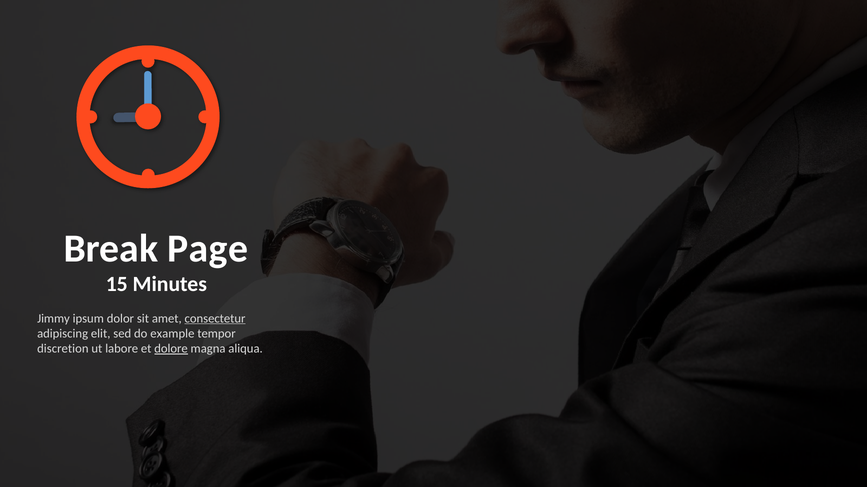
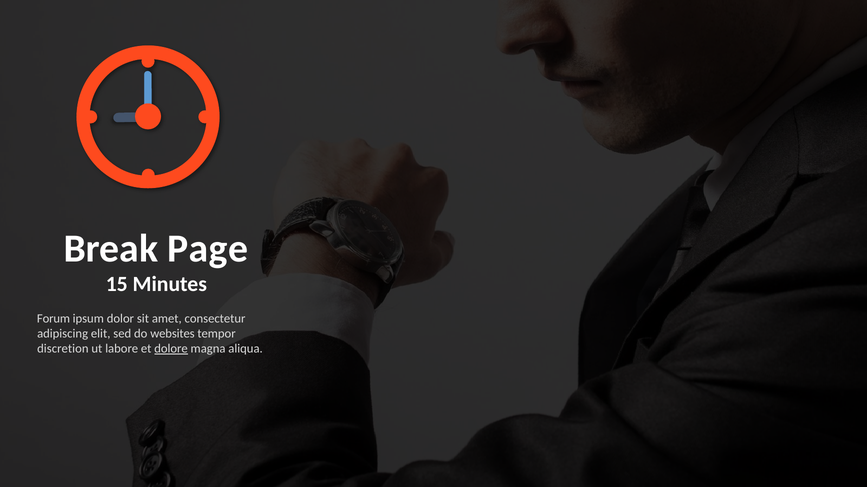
Jimmy: Jimmy -> Forum
consectetur underline: present -> none
example: example -> websites
